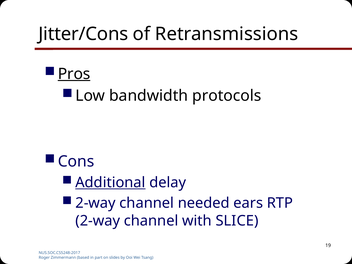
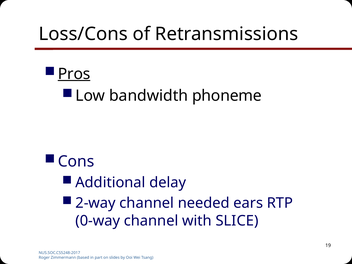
Jitter/Cons: Jitter/Cons -> Loss/Cons
protocols: protocols -> phoneme
Additional underline: present -> none
2-way at (98, 221): 2-way -> 0-way
